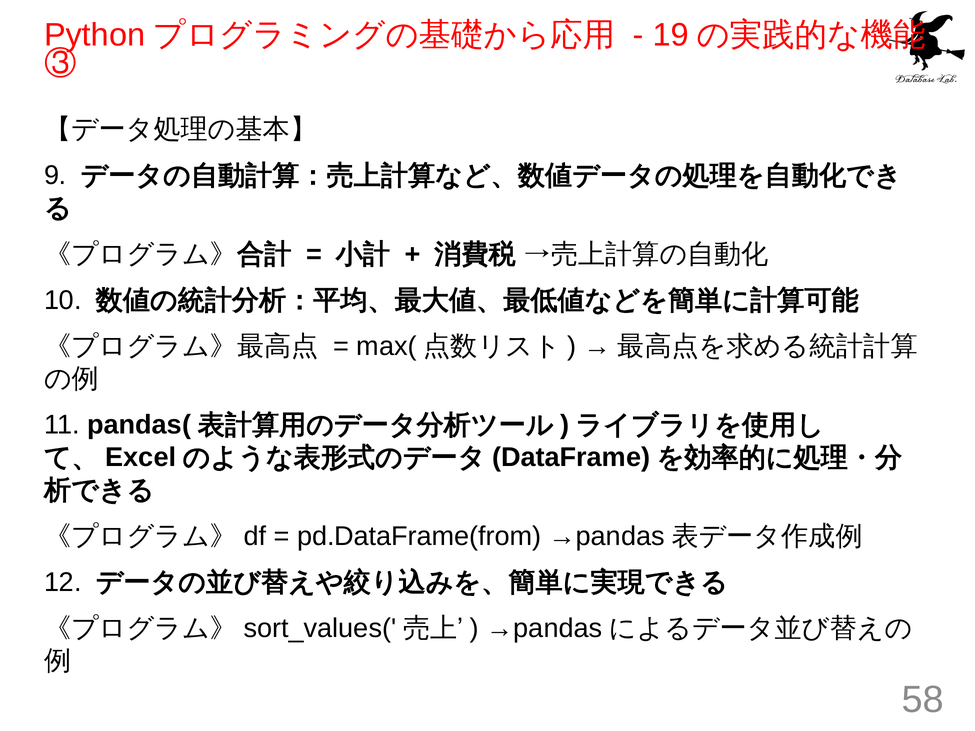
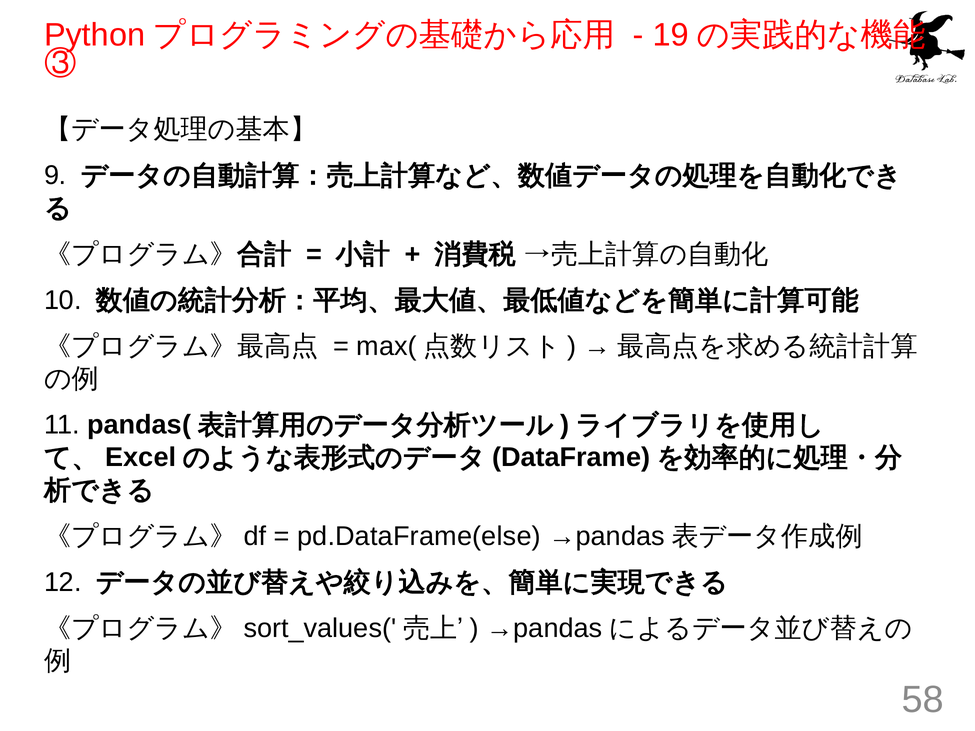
pd.DataFrame(from: pd.DataFrame(from -> pd.DataFrame(else
